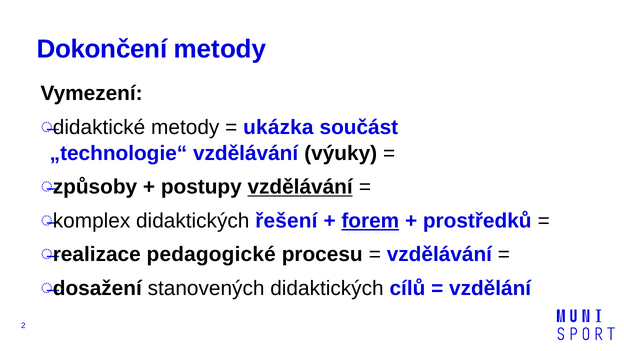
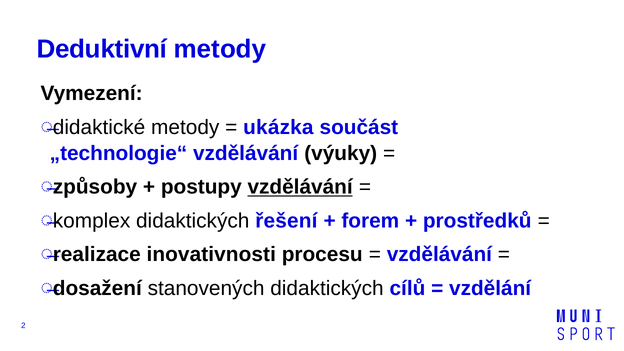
Dokončení: Dokončení -> Deduktivní
forem underline: present -> none
pedagogické: pedagogické -> inovativnosti
